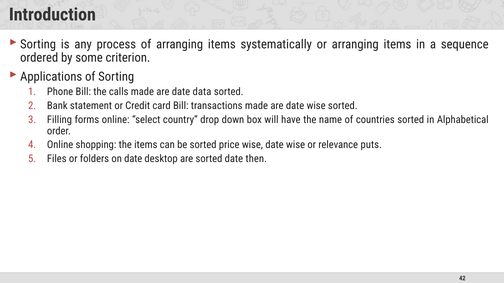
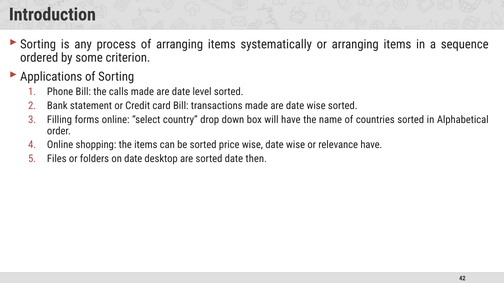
data: data -> level
relevance puts: puts -> have
